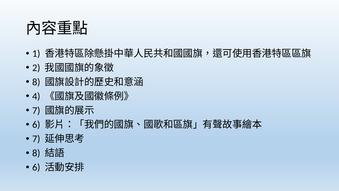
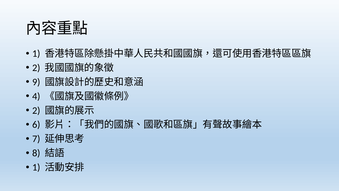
8 at (36, 82): 8 -> 9
7 at (36, 110): 7 -> 2
6 at (36, 167): 6 -> 1
